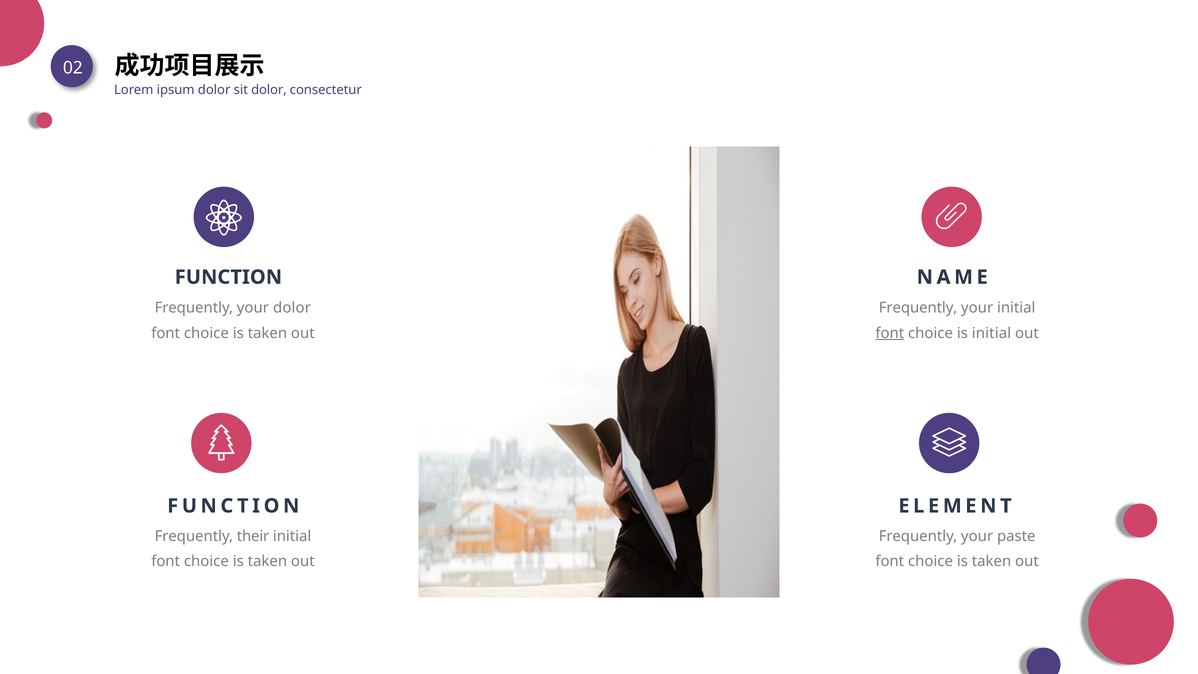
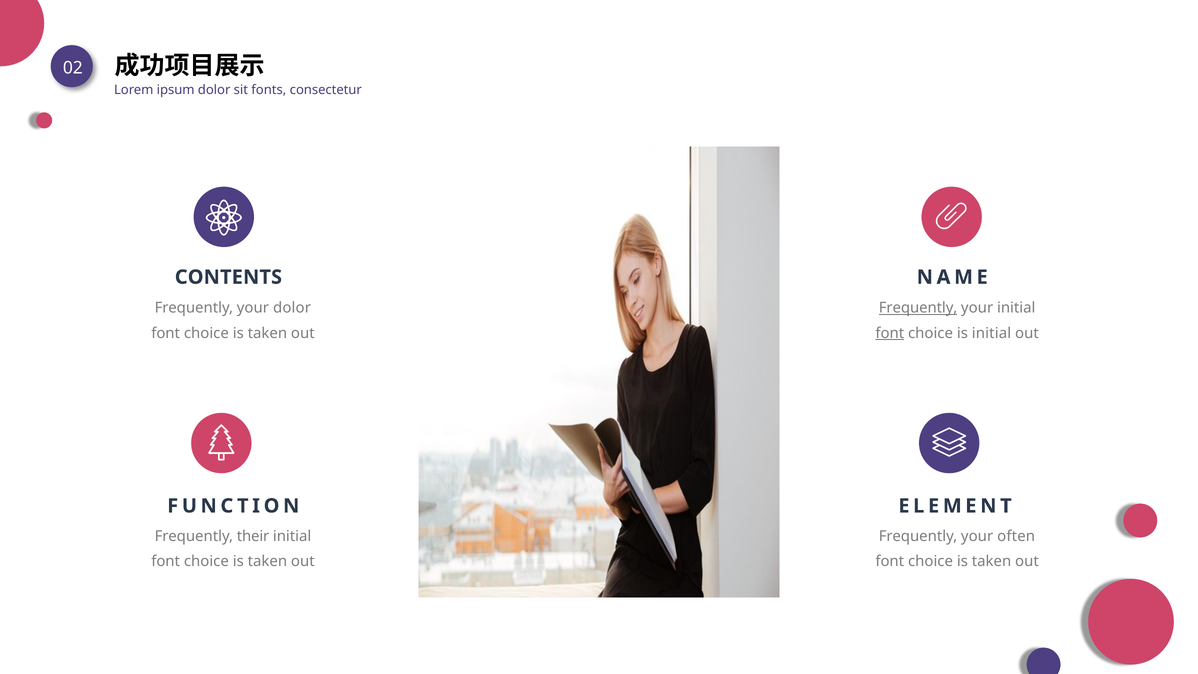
sit dolor: dolor -> fonts
FUNCTION at (228, 277): FUNCTION -> CONTENTS
Frequently at (918, 308) underline: none -> present
paste: paste -> often
